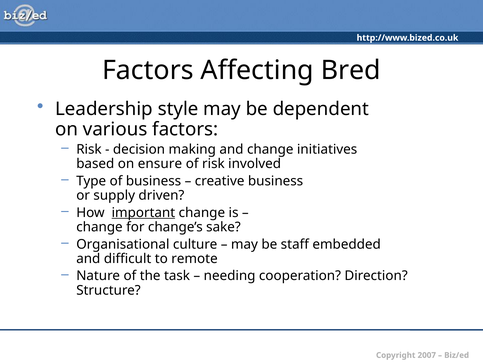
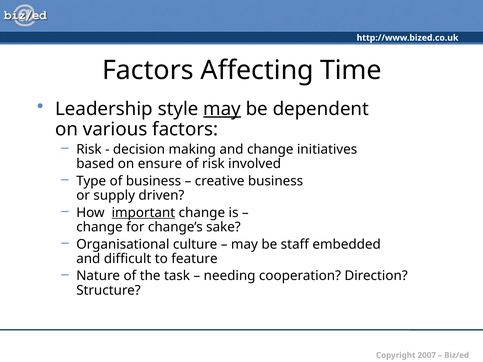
Bred: Bred -> Time
may at (222, 109) underline: none -> present
remote: remote -> feature
